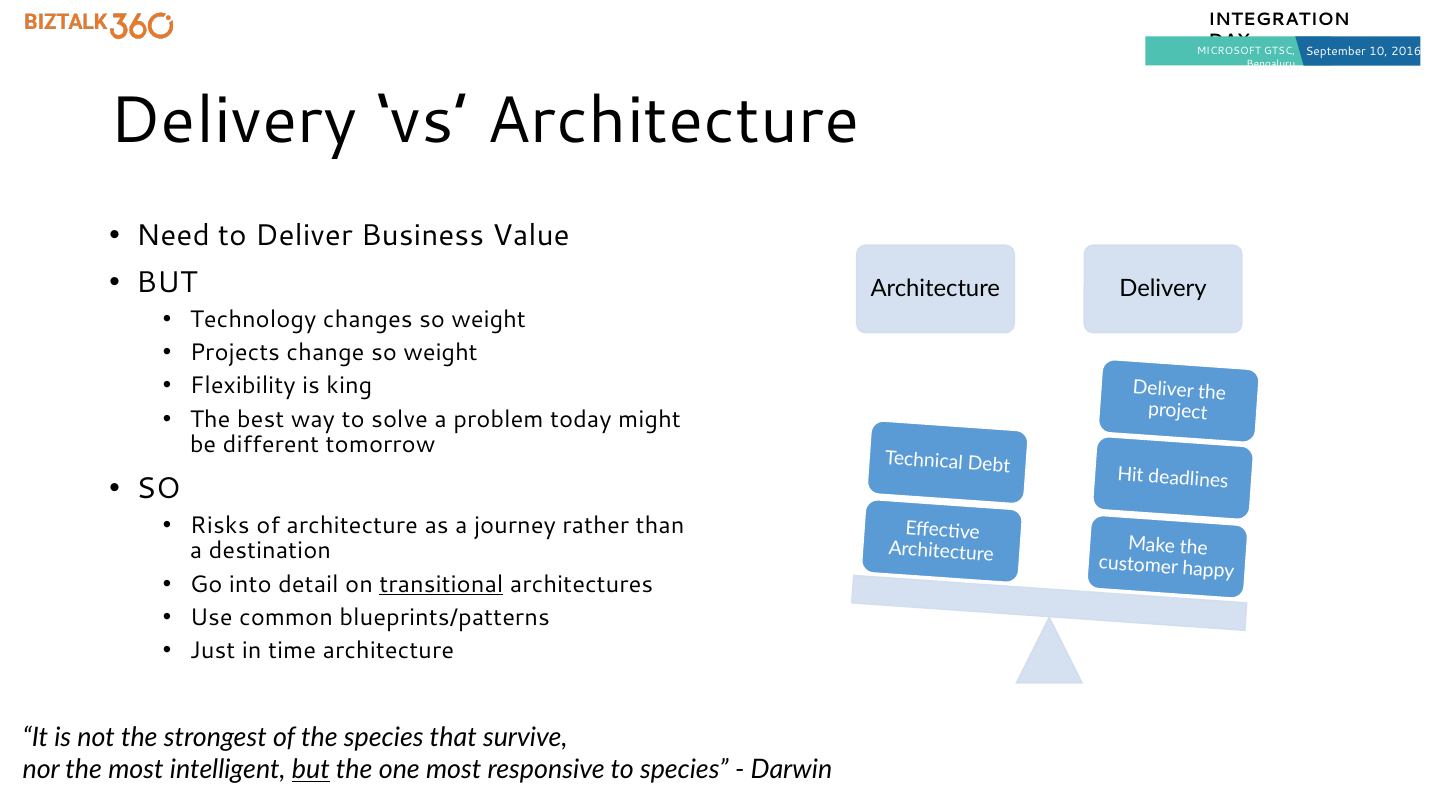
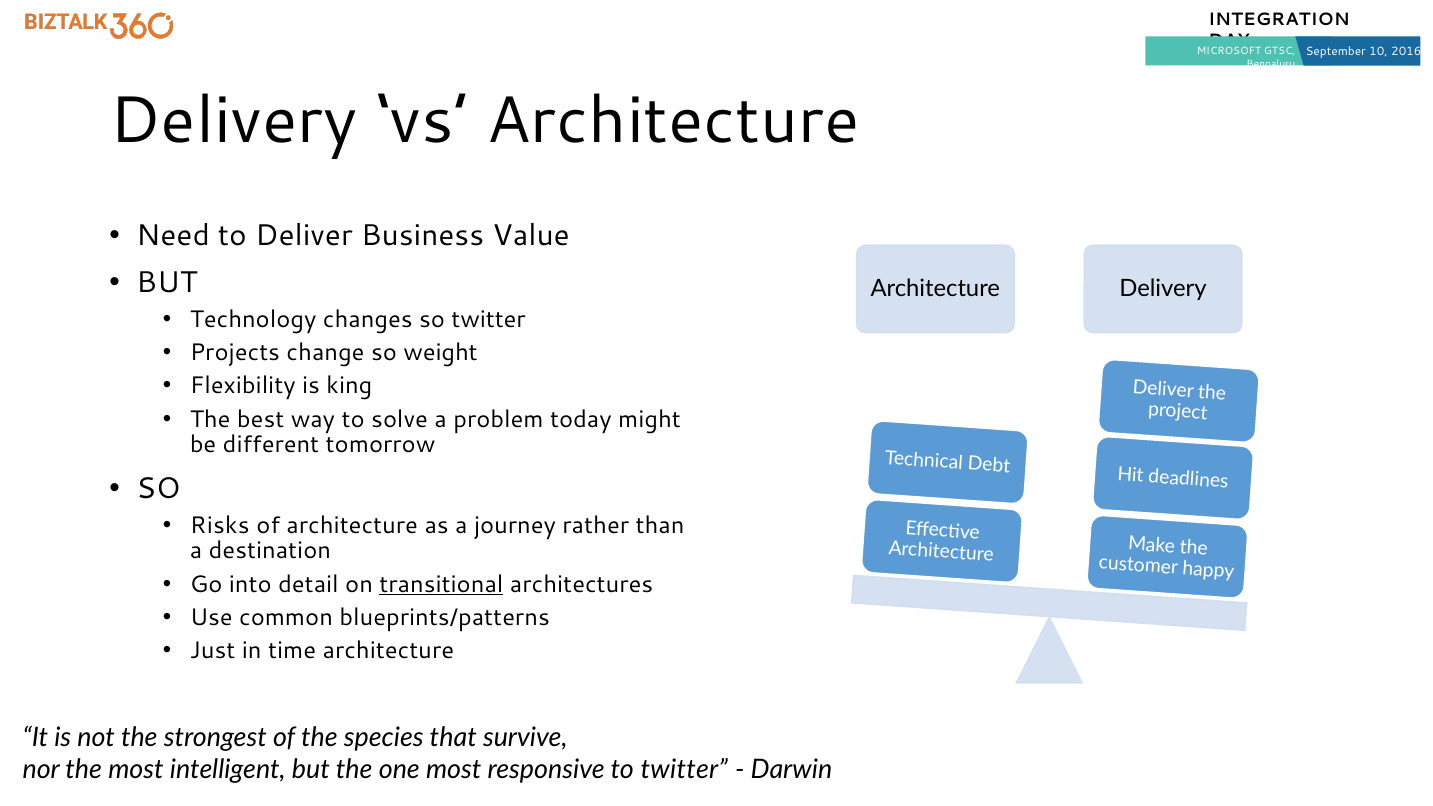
changes so weight: weight -> twitter
but at (311, 770) underline: present -> none
to species: species -> twitter
